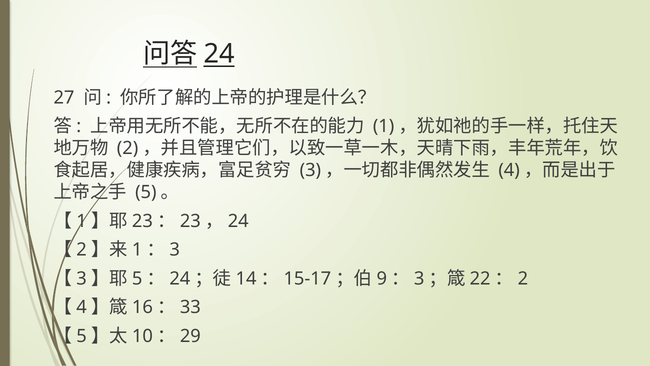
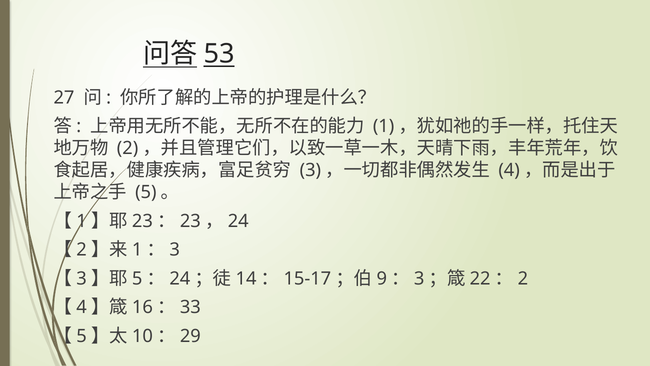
24 at (219, 54): 24 -> 53
